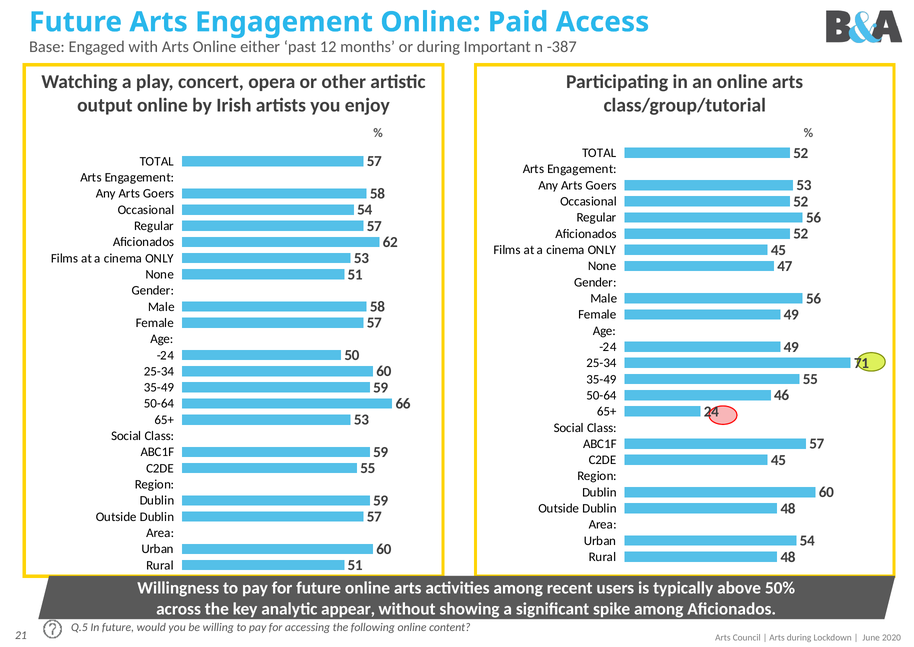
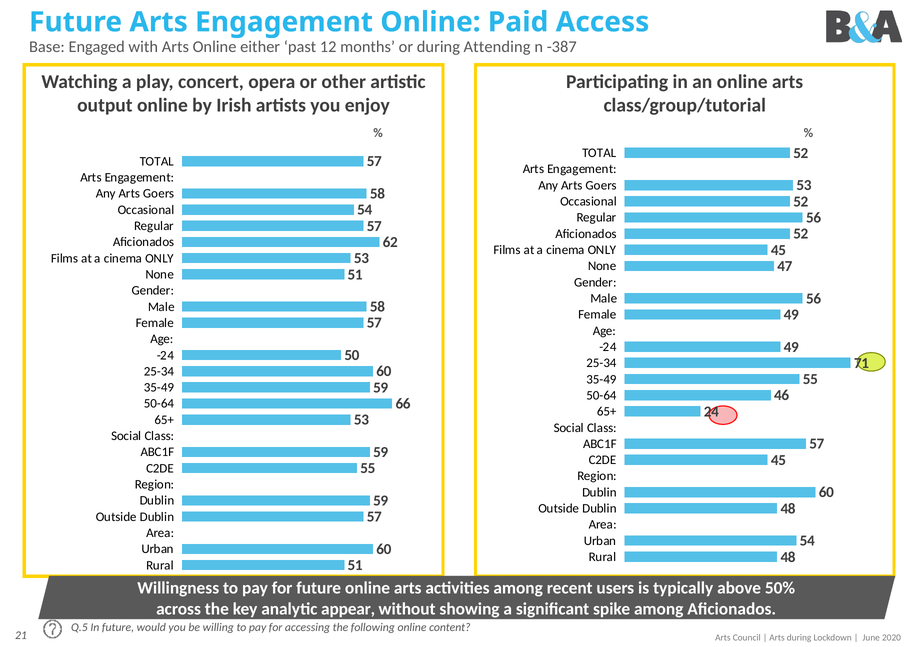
Important: Important -> Attending
